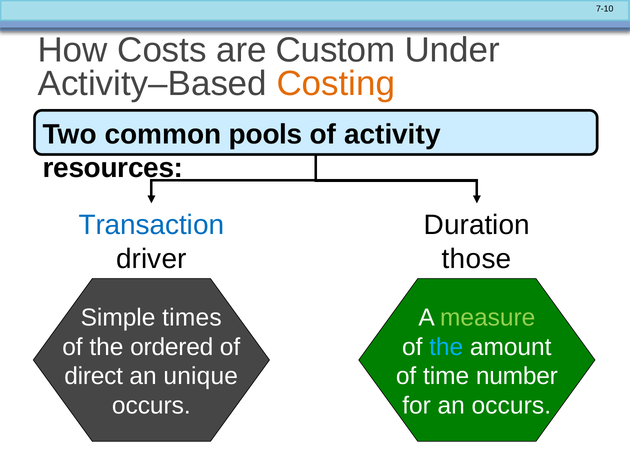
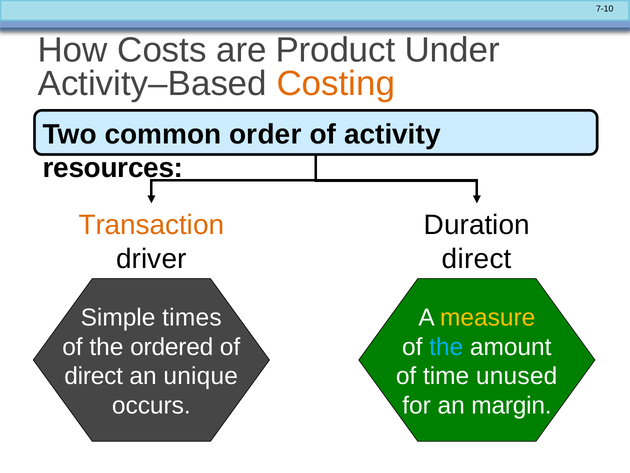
Custom: Custom -> Product
pools: pools -> order
Transaction colour: blue -> orange
those at (477, 259): those -> direct
measure colour: light green -> yellow
number: number -> unused
an occurs: occurs -> margin
